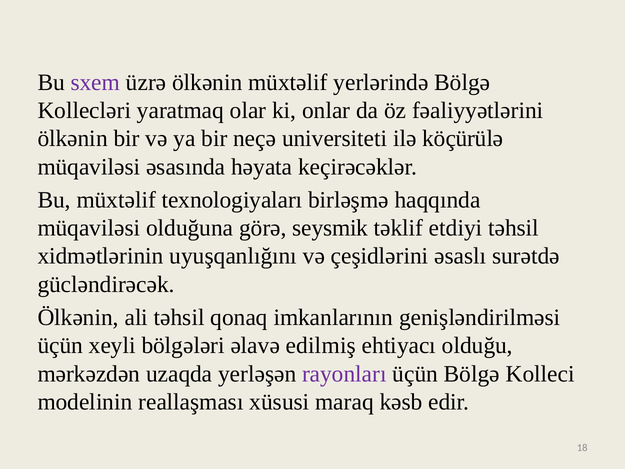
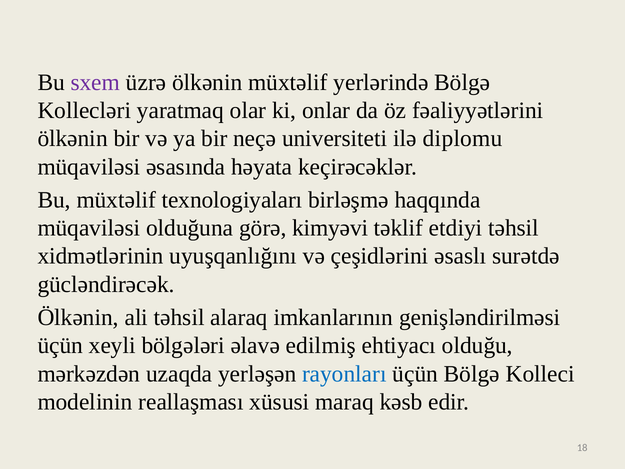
köçürülə: köçürülə -> diplomu
seysmik: seysmik -> kimyəvi
qonaq: qonaq -> alaraq
rayonları colour: purple -> blue
